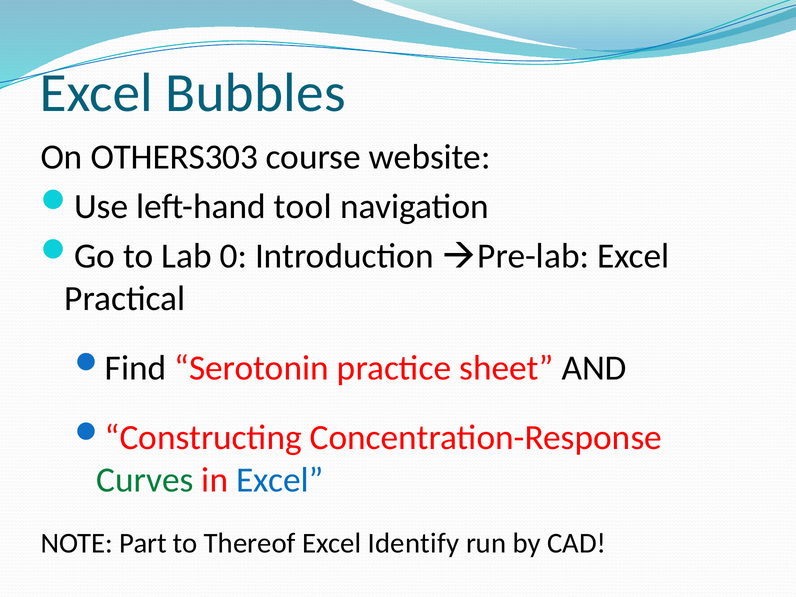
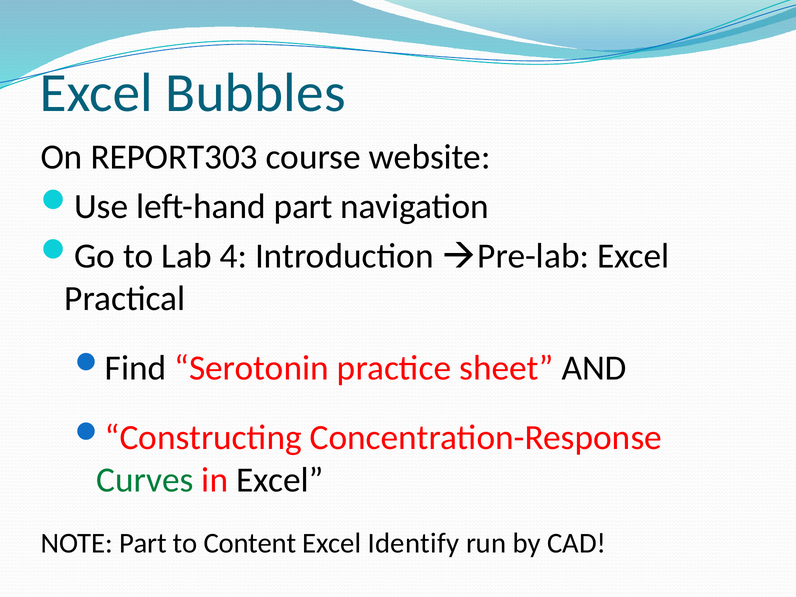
OTHERS303: OTHERS303 -> REPORT303
left-hand tool: tool -> part
0: 0 -> 4
Excel at (280, 480) colour: blue -> black
Thereof: Thereof -> Content
